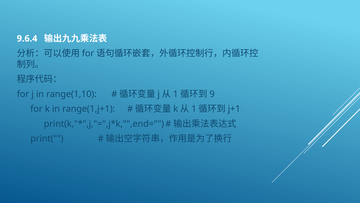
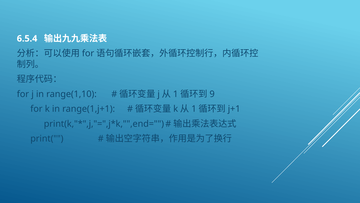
9.6.4: 9.6.4 -> 6.5.4
